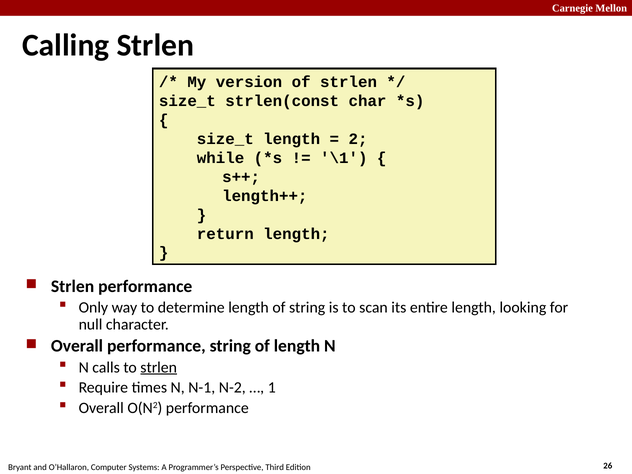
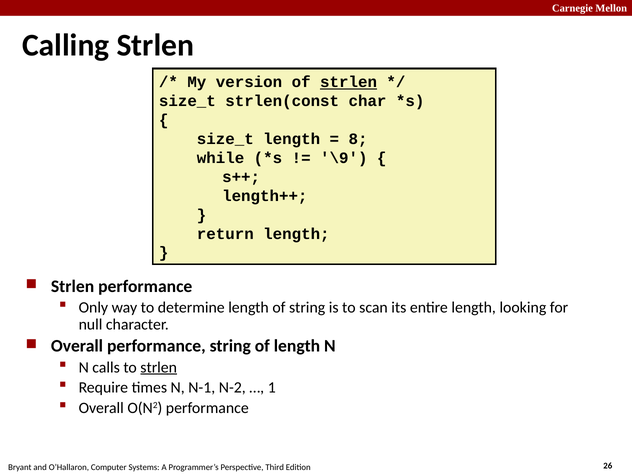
strlen at (349, 82) underline: none -> present
2: 2 -> 8
\1: \1 -> \9
